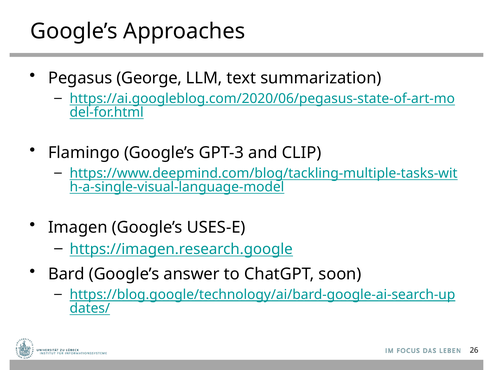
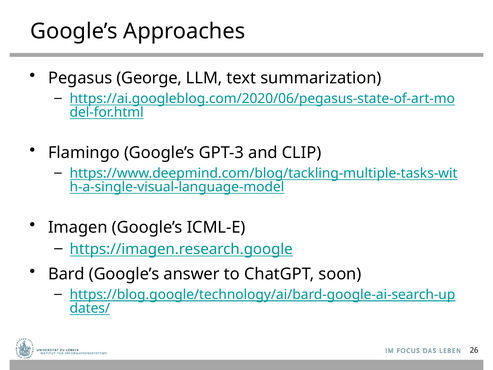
USES-E: USES-E -> ICML-E
